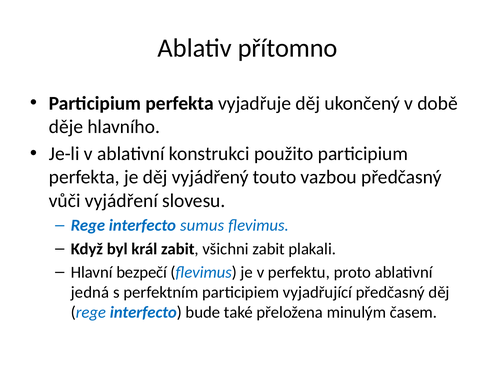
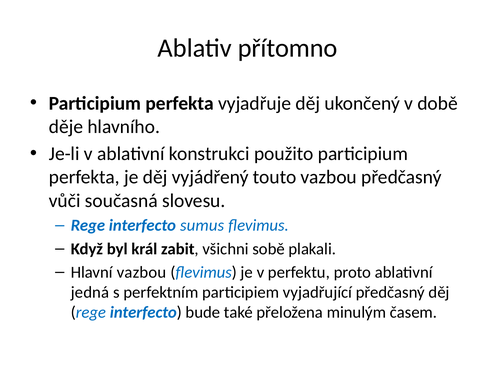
vyjádření: vyjádření -> současná
všichni zabit: zabit -> sobě
Hlavní bezpečí: bezpečí -> vazbou
